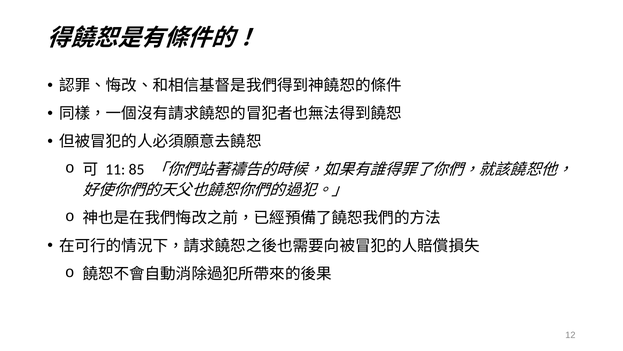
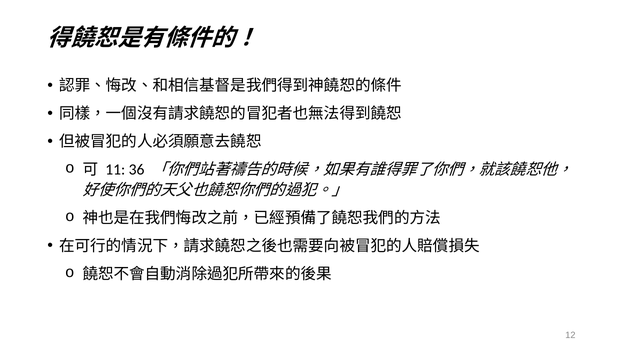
85: 85 -> 36
